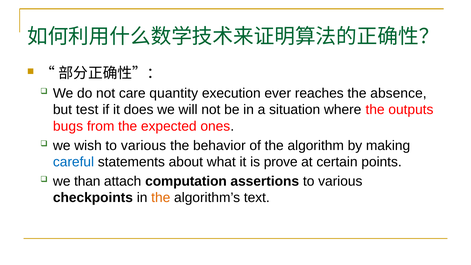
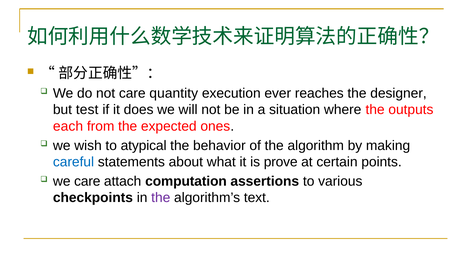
absence: absence -> designer
bugs: bugs -> each
wish to various: various -> atypical
we than: than -> care
the at (161, 198) colour: orange -> purple
